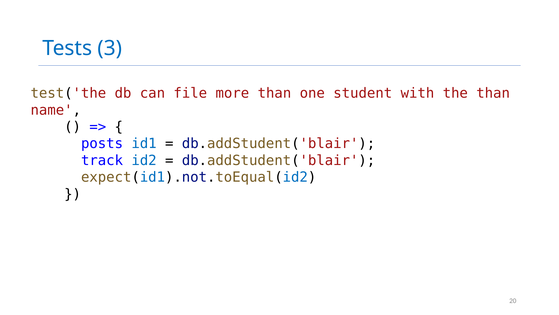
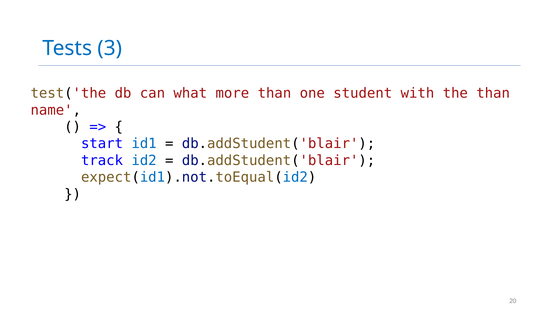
file: file -> what
posts: posts -> start
